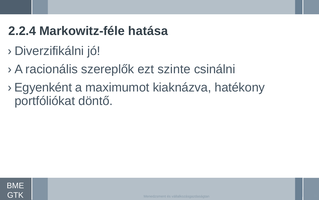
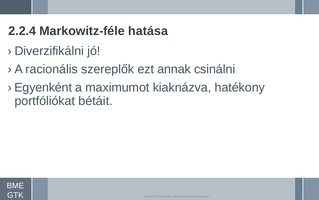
szinte: szinte -> annak
döntő: döntő -> bétáit
